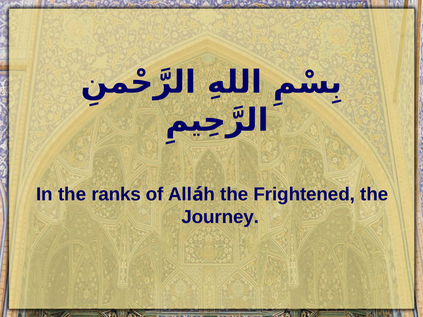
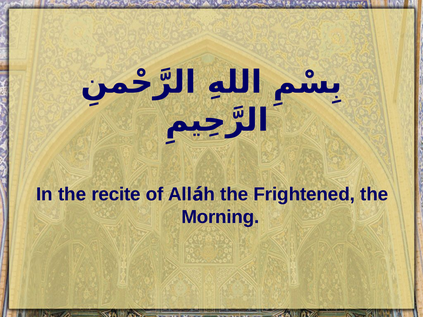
ranks: ranks -> recite
Journey: Journey -> Morning
